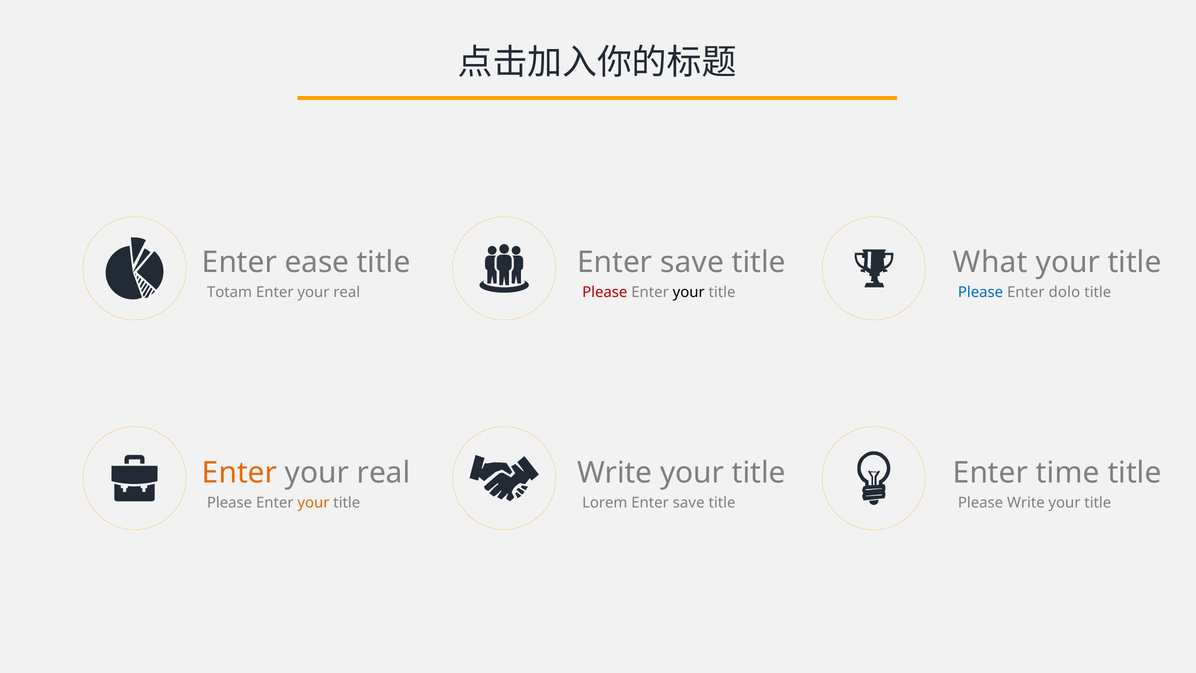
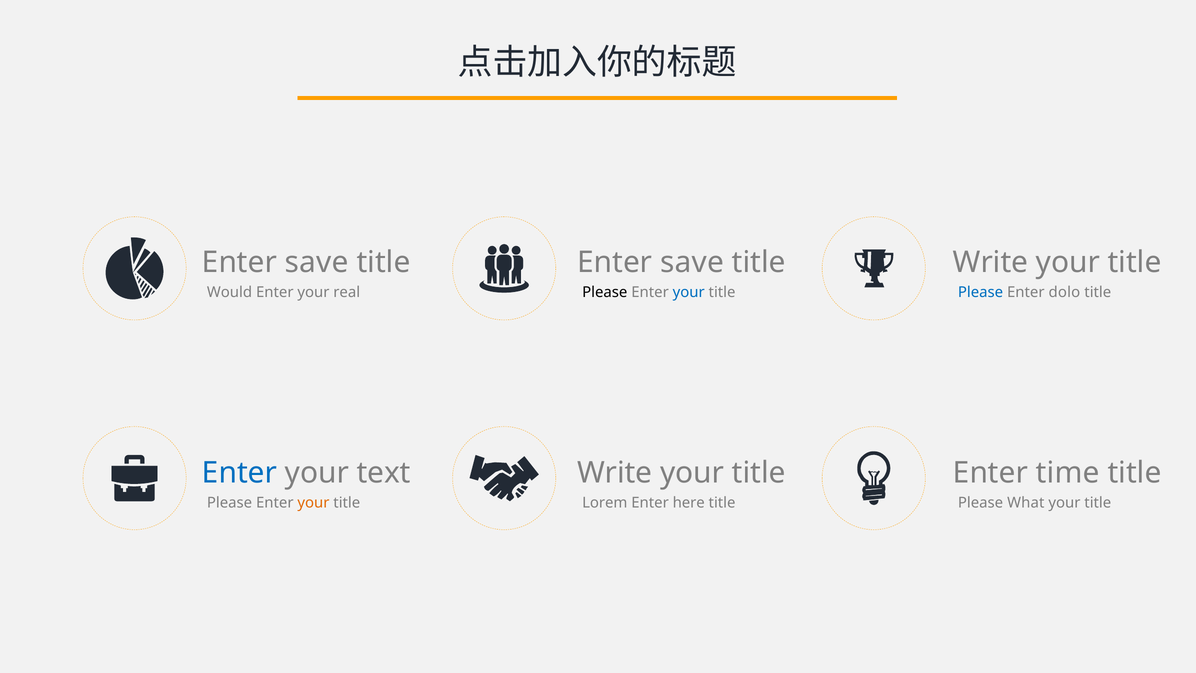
ease at (317, 263): ease -> save
What at (990, 263): What -> Write
Totam: Totam -> Would
Please at (605, 292) colour: red -> black
your at (689, 292) colour: black -> blue
Enter at (239, 473) colour: orange -> blue
real at (384, 473): real -> text
save at (689, 503): save -> here
Please Write: Write -> What
